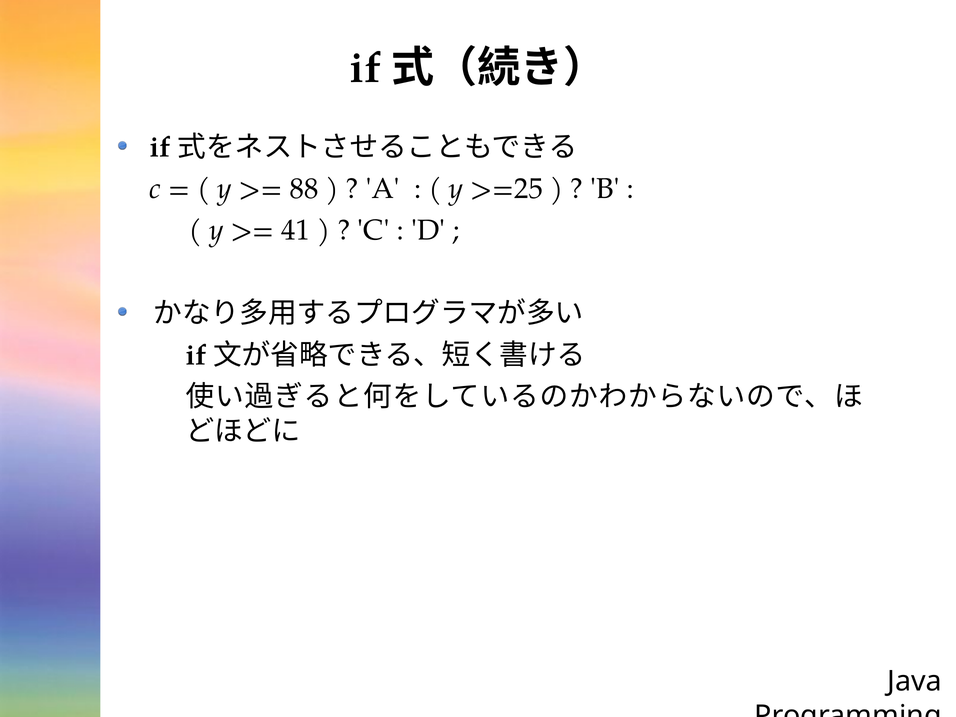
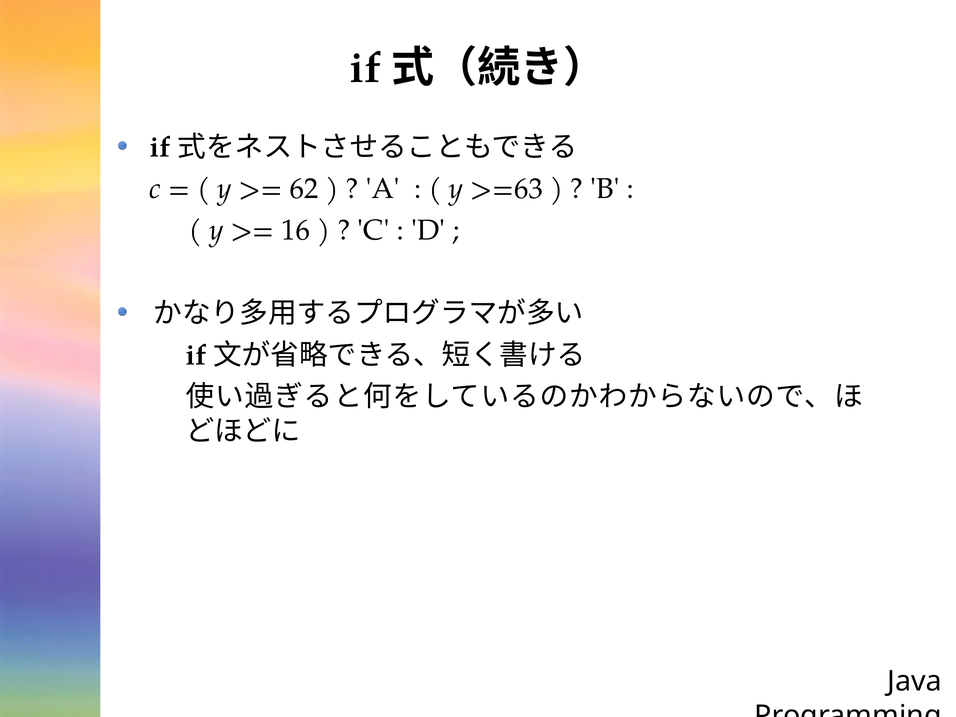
88: 88 -> 62
>=25: >=25 -> >=63
41: 41 -> 16
